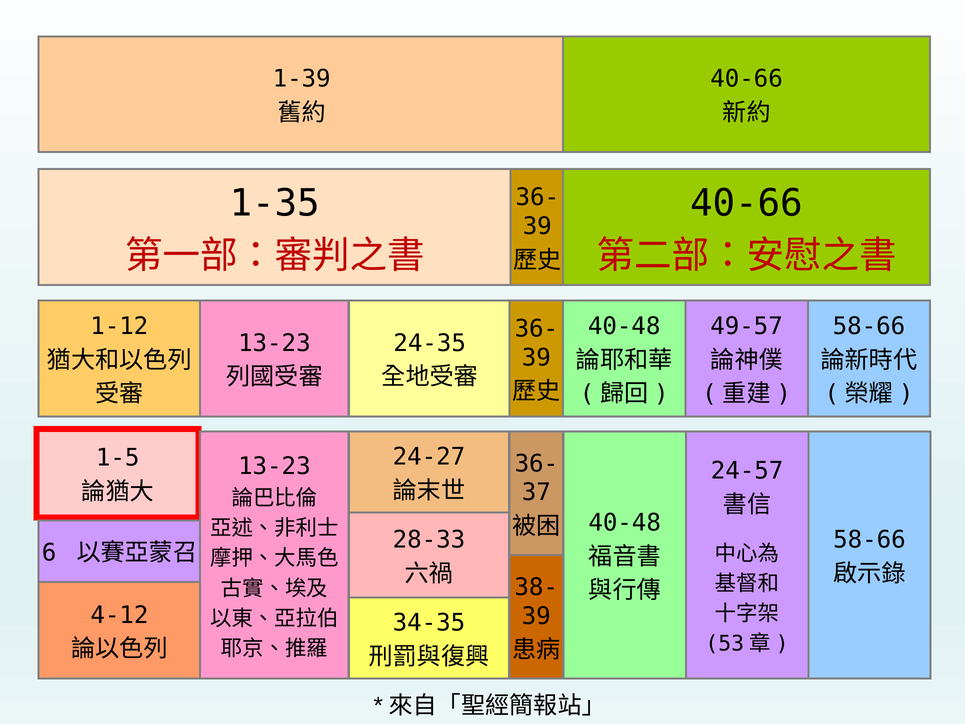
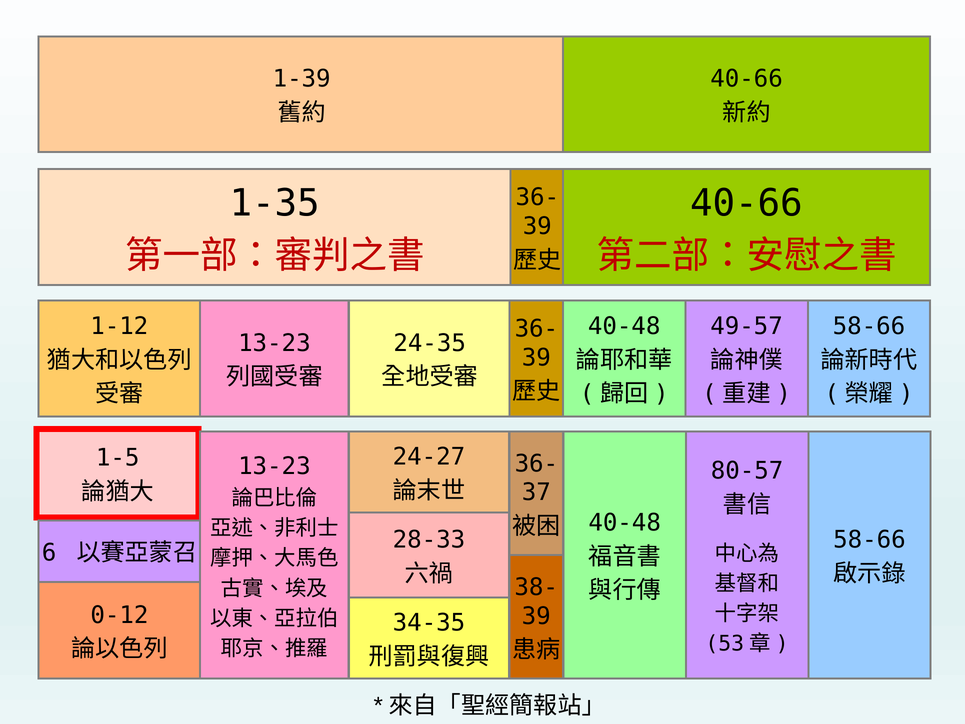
24-57: 24-57 -> 80-57
4-12: 4-12 -> 0-12
